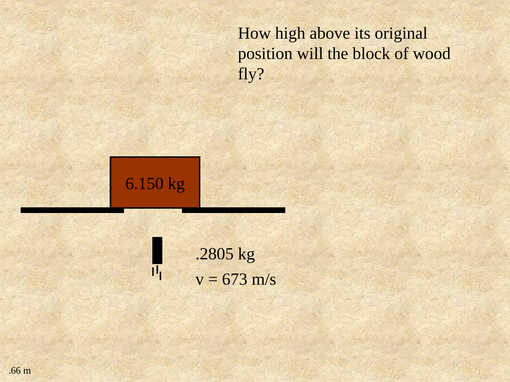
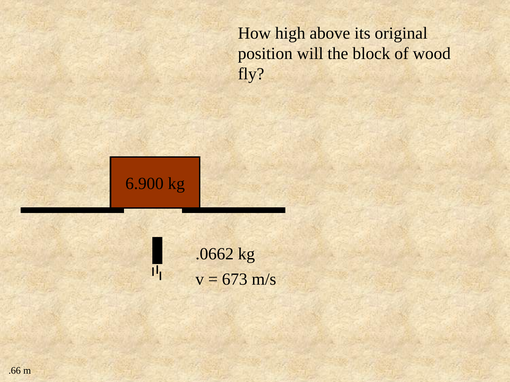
6.150: 6.150 -> 6.900
.2805: .2805 -> .0662
